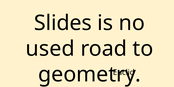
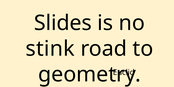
used: used -> stink
